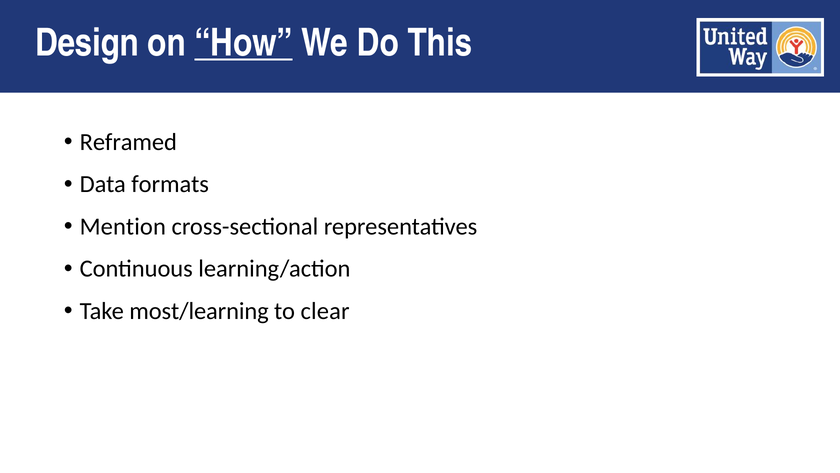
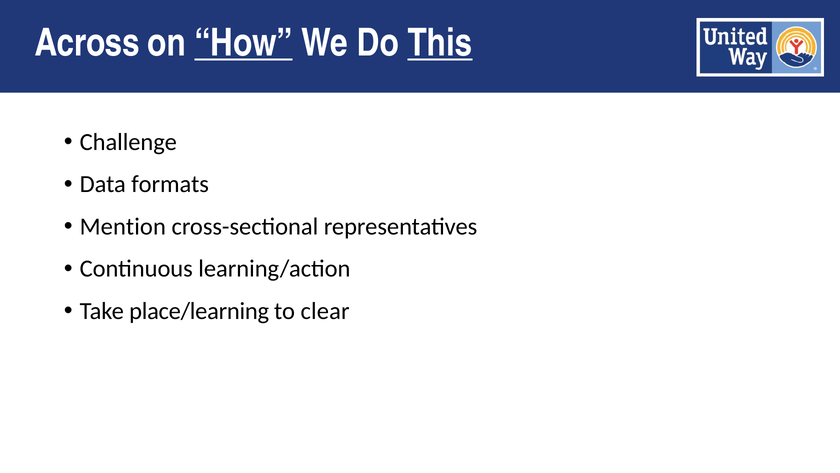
Design: Design -> Across
This underline: none -> present
Reframed: Reframed -> Challenge
most/learning: most/learning -> place/learning
